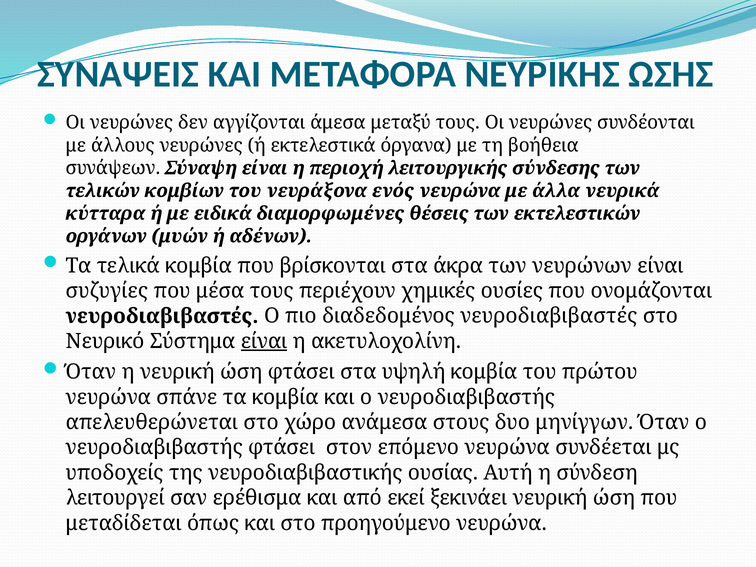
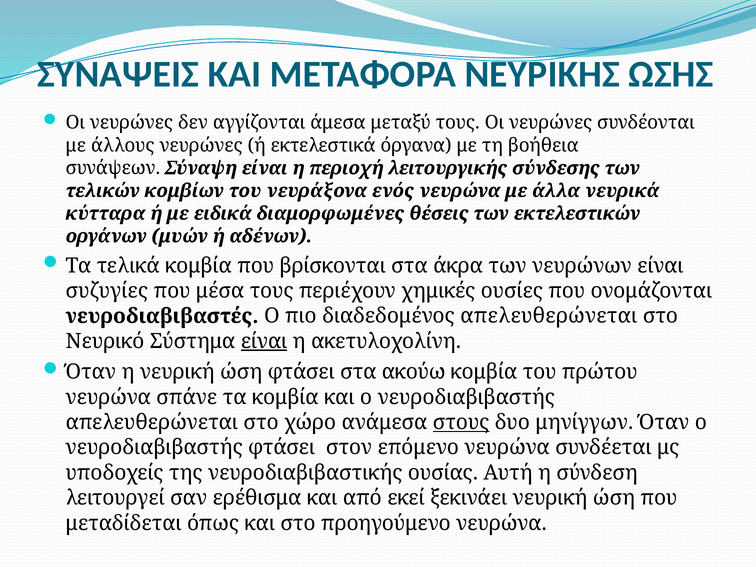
διαδεδομένος νευροδιαβιβαστές: νευροδιαβιβαστές -> απελευθερώνεται
υψηλή: υψηλή -> ακούω
στους underline: none -> present
